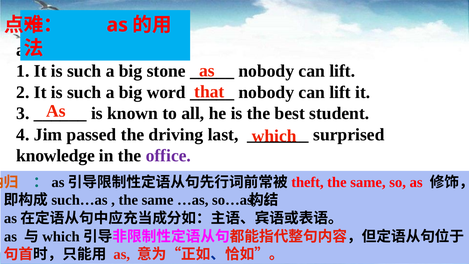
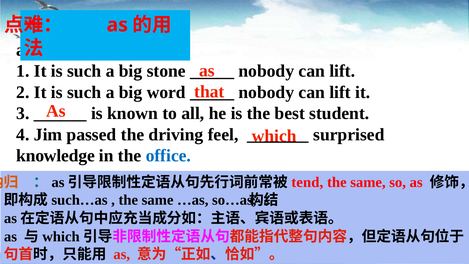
last: last -> feel
office colour: purple -> blue
theft: theft -> tend
